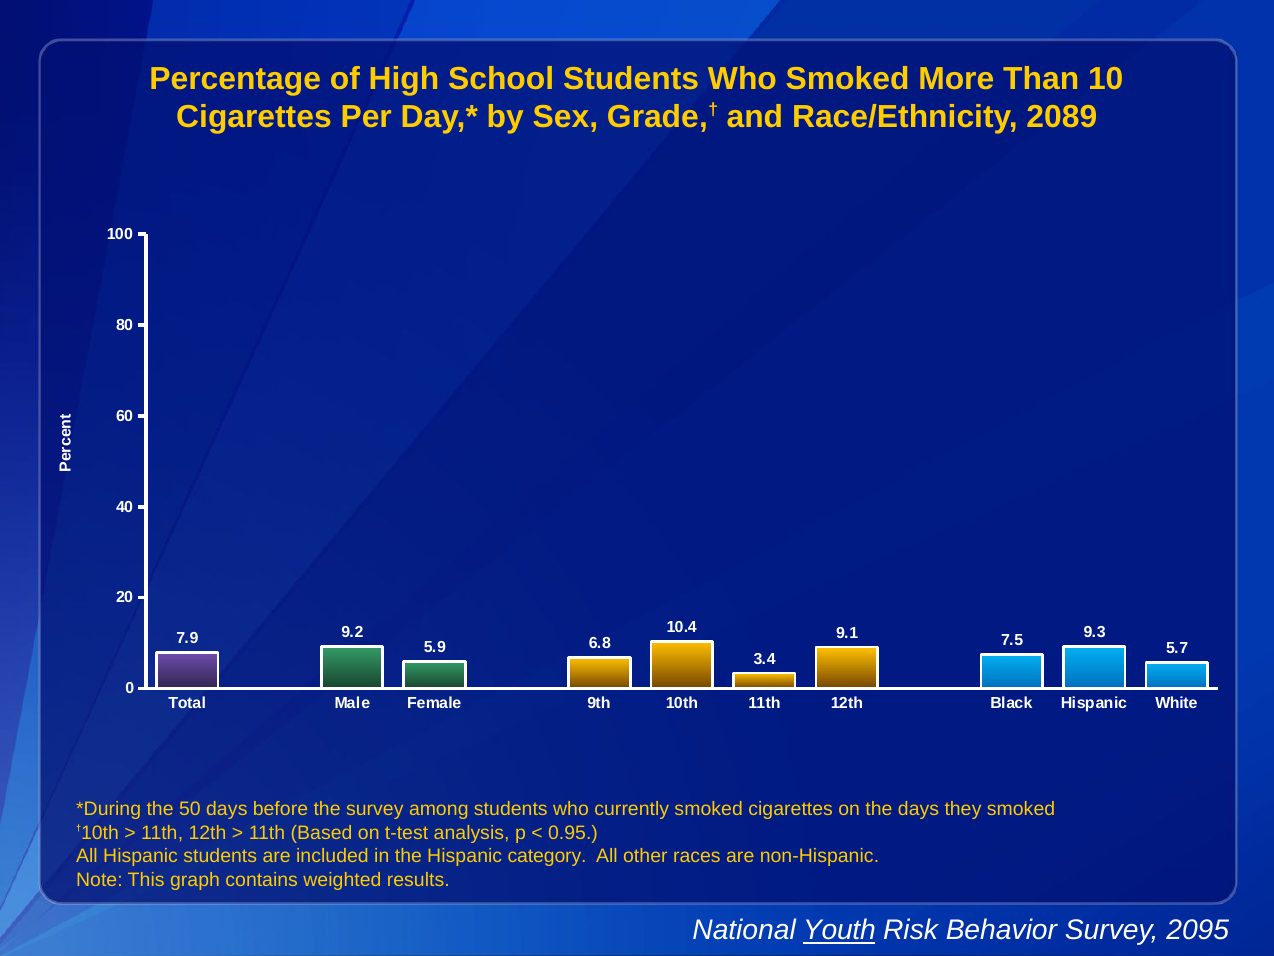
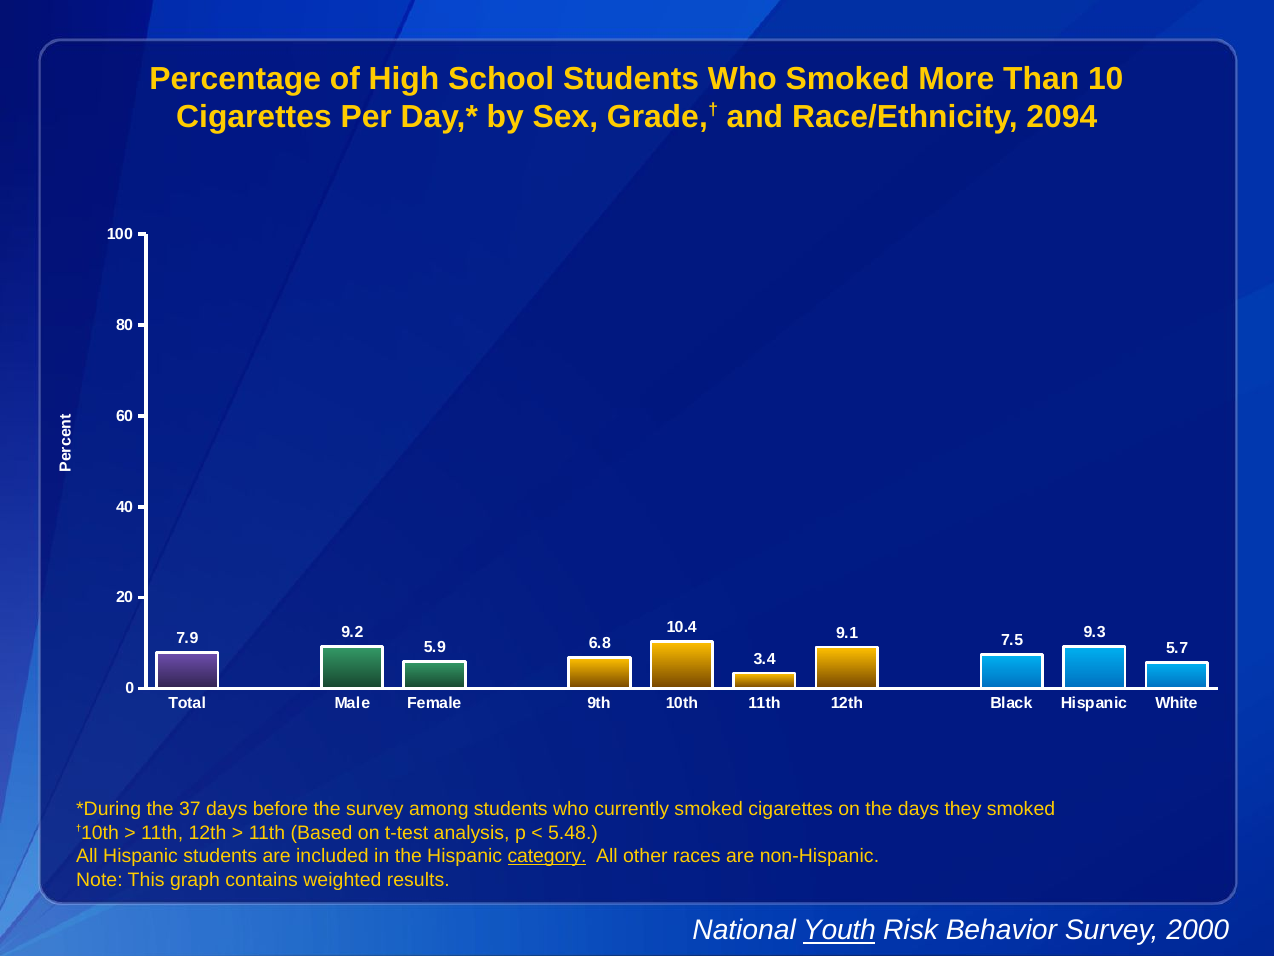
2089: 2089 -> 2094
50: 50 -> 37
0.95: 0.95 -> 5.48
category underline: none -> present
2095: 2095 -> 2000
